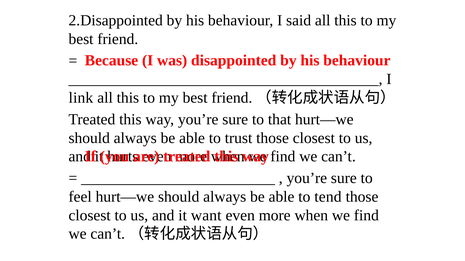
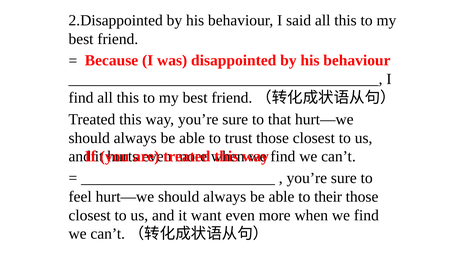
link at (81, 98): link -> find
tend: tend -> their
